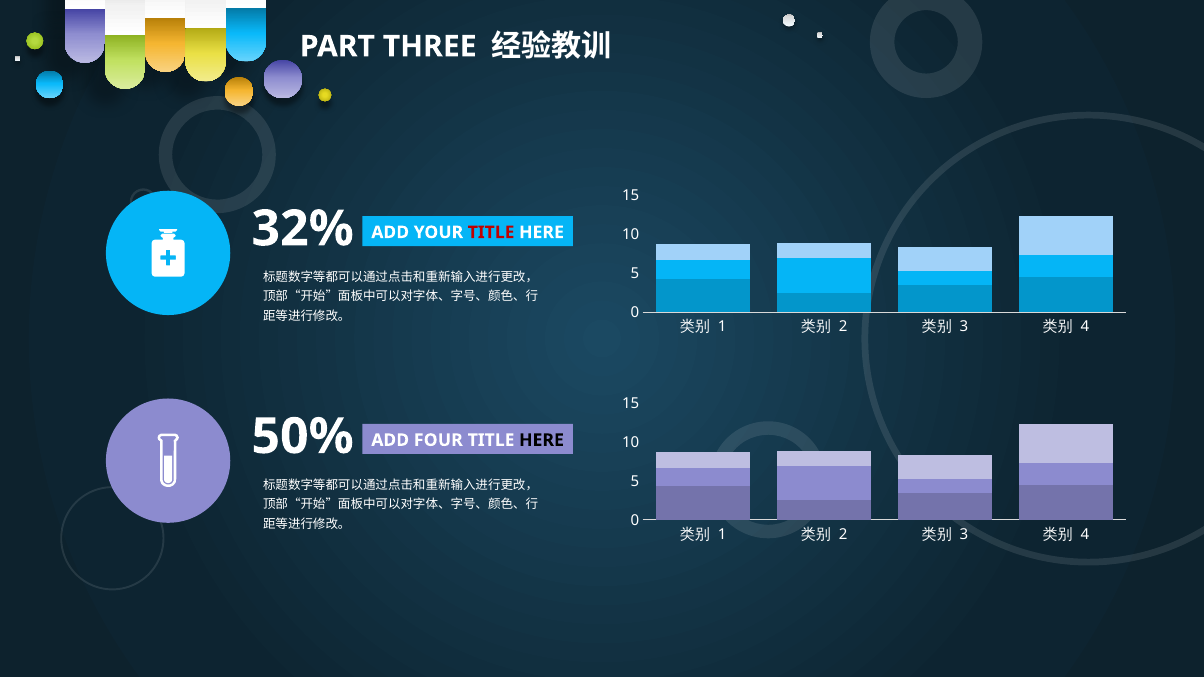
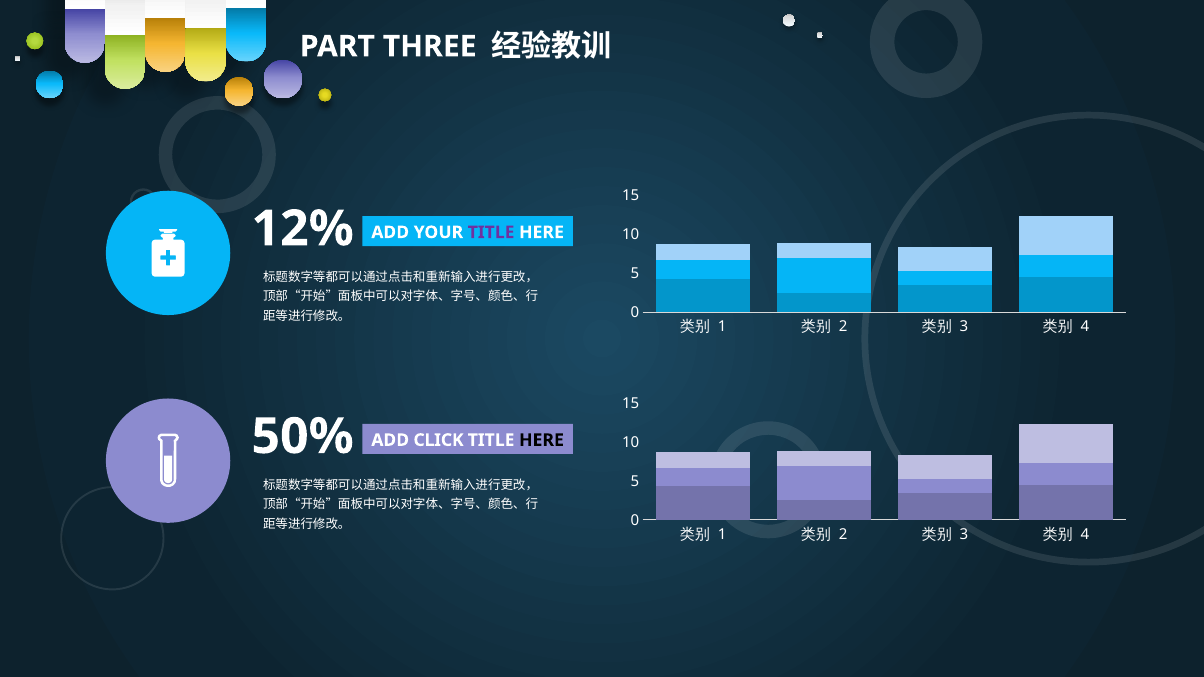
32%: 32% -> 12%
TITLE at (491, 232) colour: red -> purple
FOUR: FOUR -> CLICK
